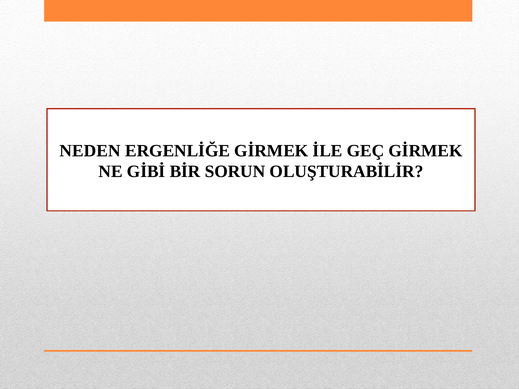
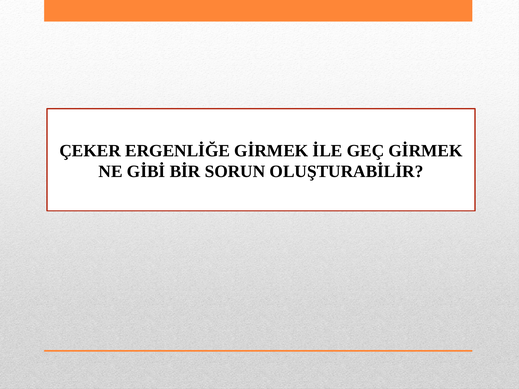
NEDEN: NEDEN -> ÇEKER
